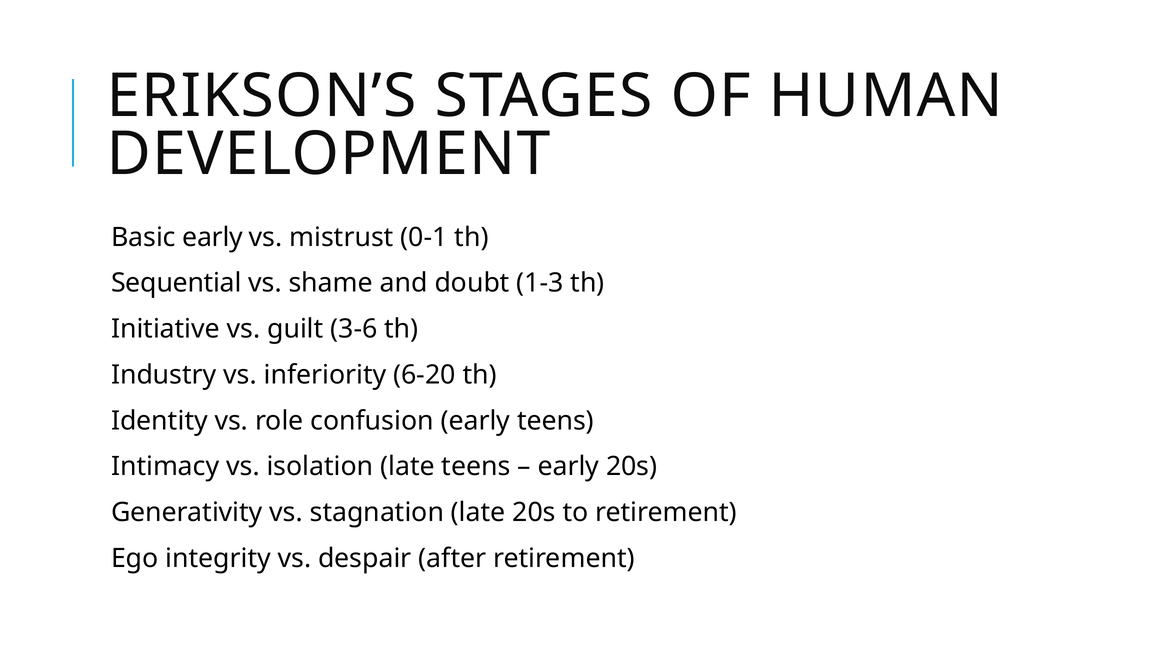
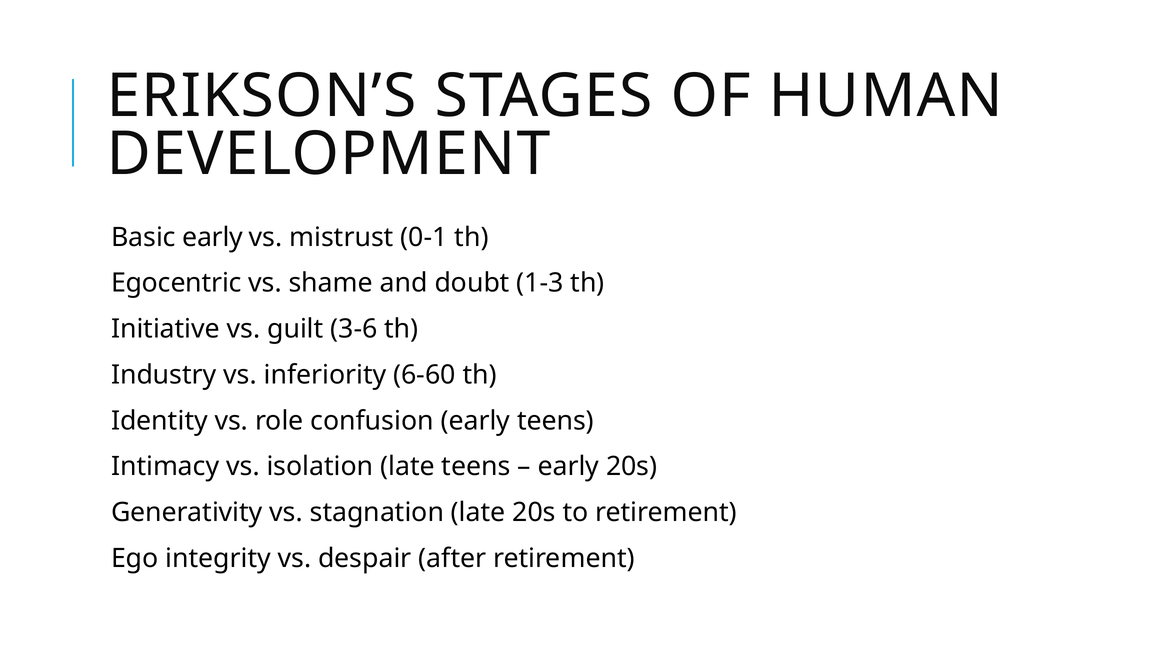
Sequential: Sequential -> Egocentric
6-20: 6-20 -> 6-60
